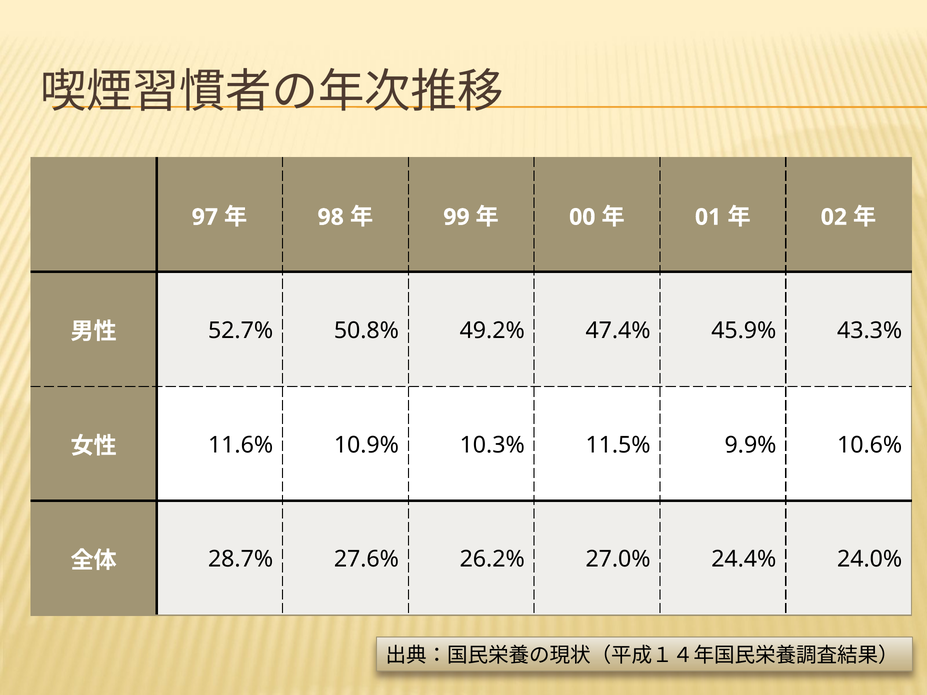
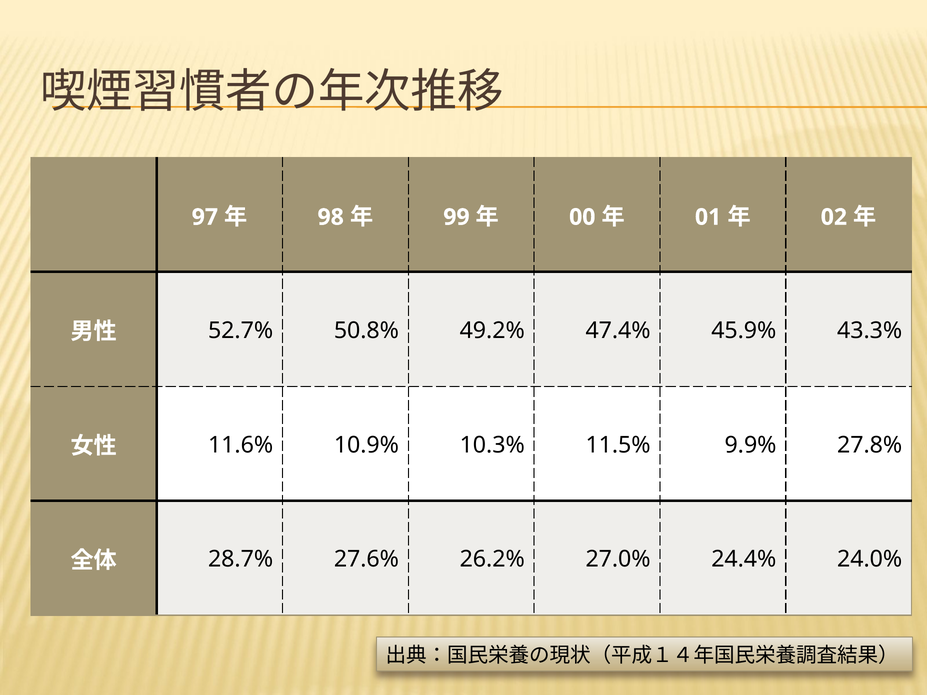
10.6%: 10.6% -> 27.8%
